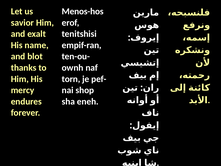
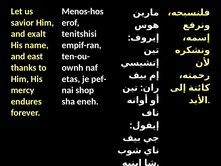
blot: blot -> east
torn: torn -> etas
